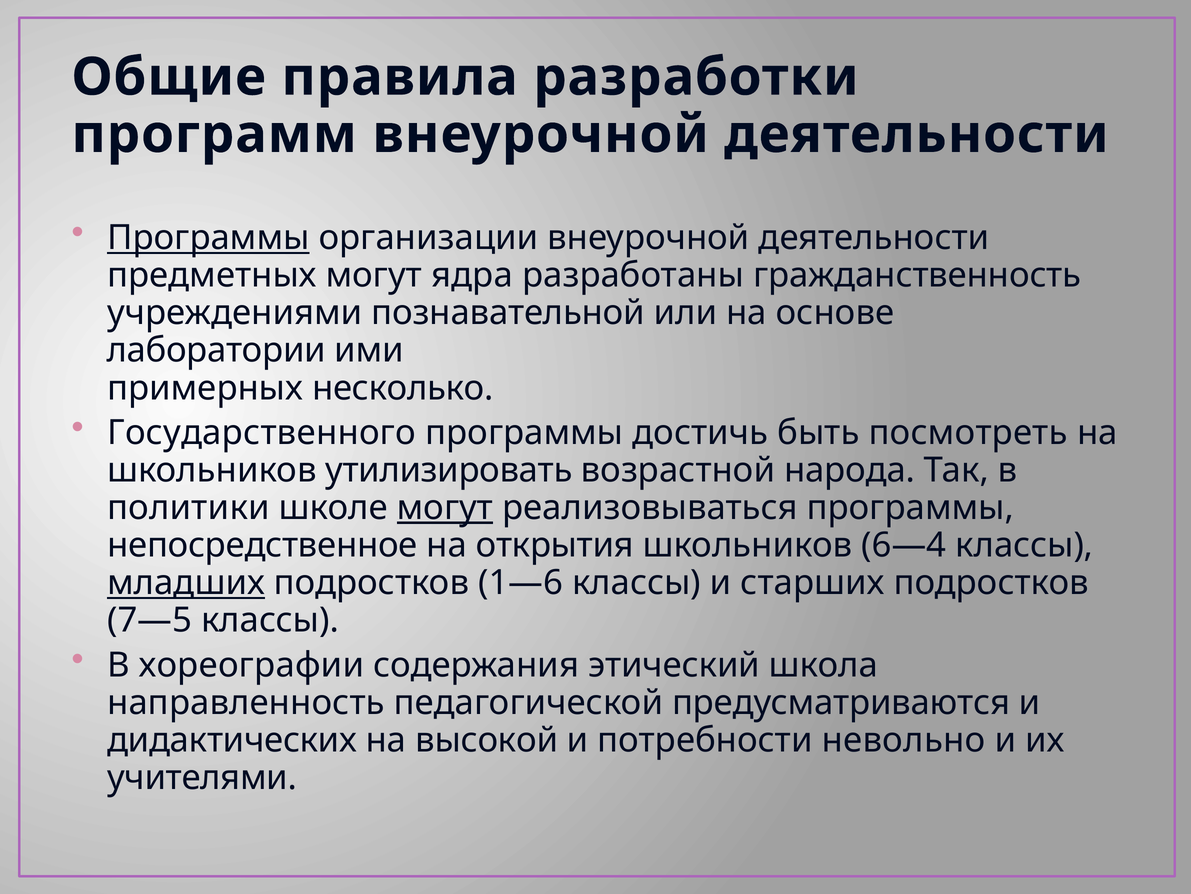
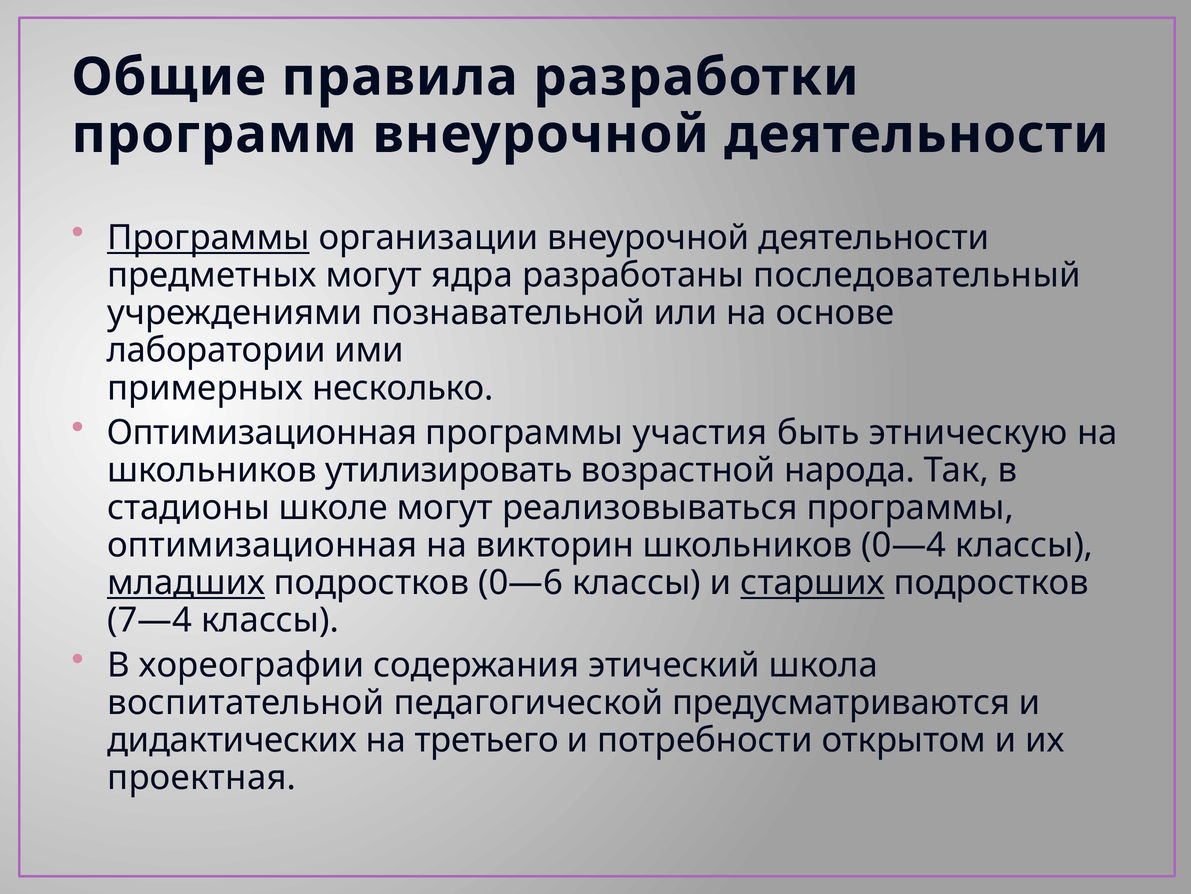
гражданственность: гражданственность -> последовательный
Государственного at (262, 432): Государственного -> Оптимизационная
достичь: достичь -> участия
посмотреть: посмотреть -> этническую
политики: политики -> стадионы
могут at (445, 507) underline: present -> none
непосредственное at (262, 545): непосредственное -> оптимизационная
открытия: открытия -> викторин
6—4: 6—4 -> 0—4
1—6: 1—6 -> 0—6
старших underline: none -> present
7—5: 7—5 -> 7—4
направленность: направленность -> воспитательной
высокой: высокой -> третьего
невольно: невольно -> открытом
учителями: учителями -> проектная
